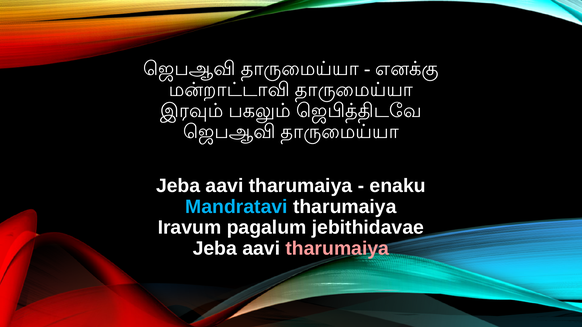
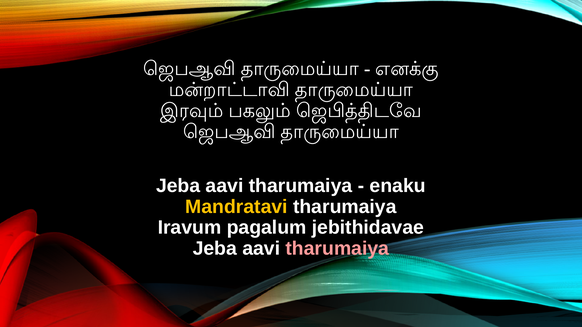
Mandratavi colour: light blue -> yellow
